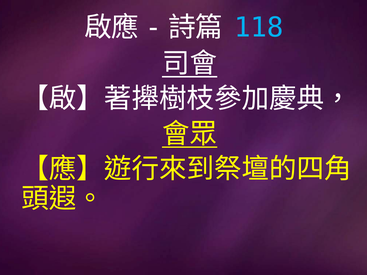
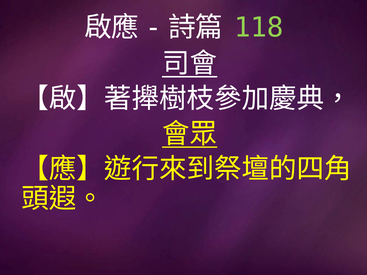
118 colour: light blue -> light green
